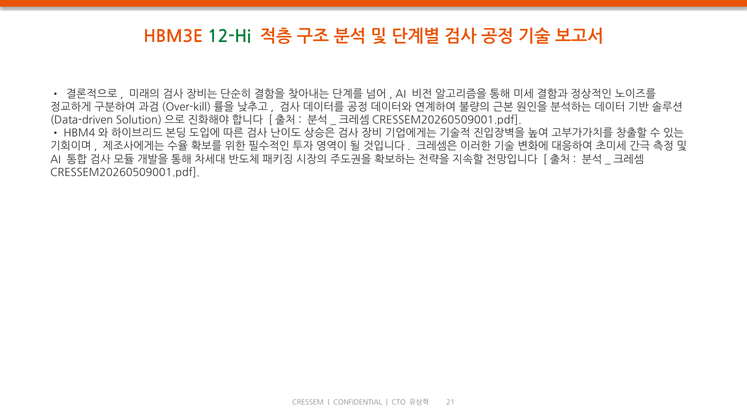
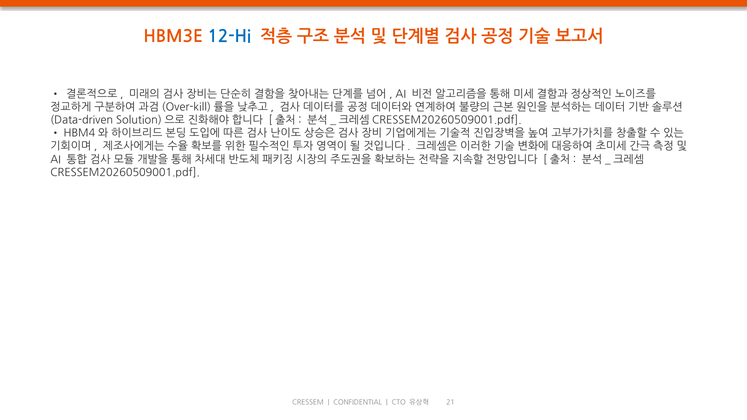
12-Hi colour: green -> blue
